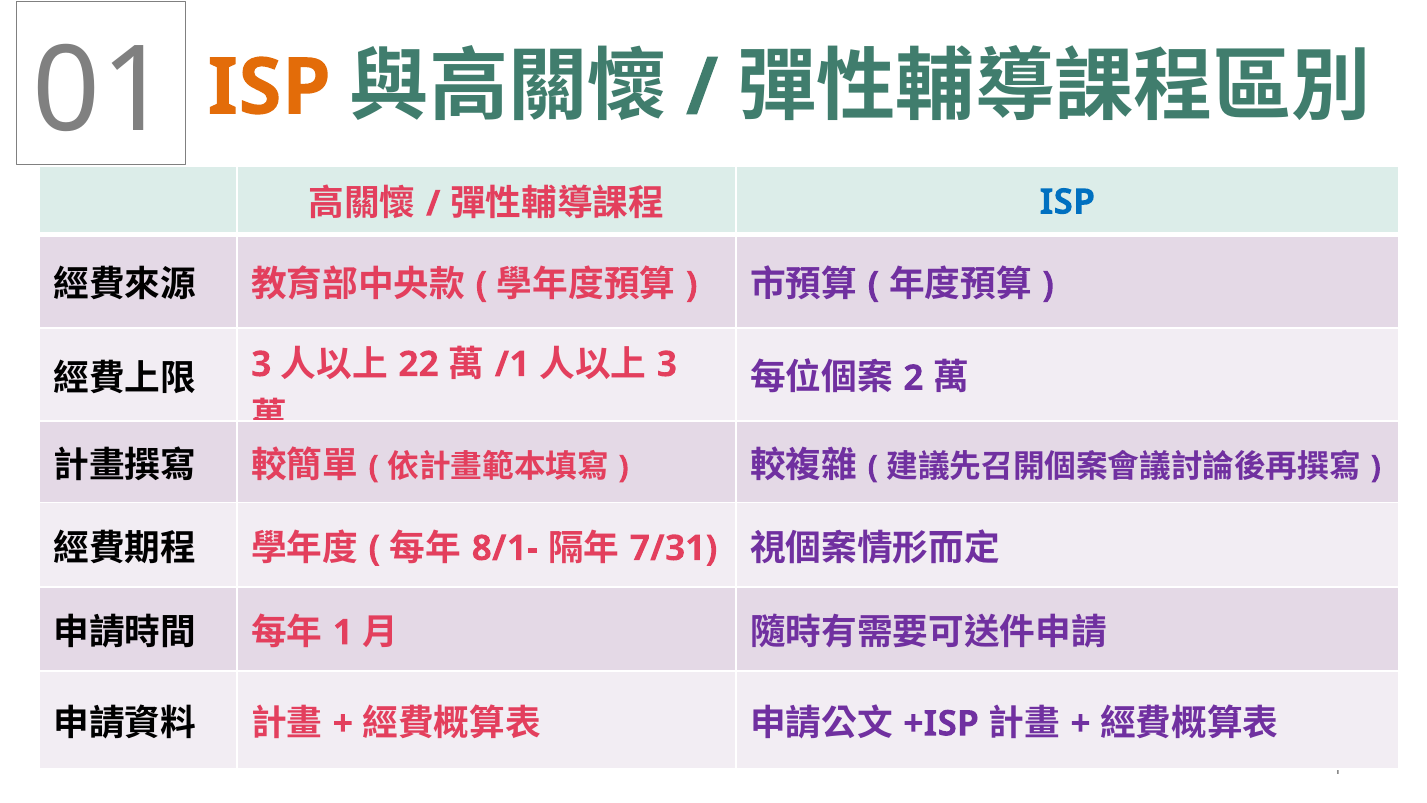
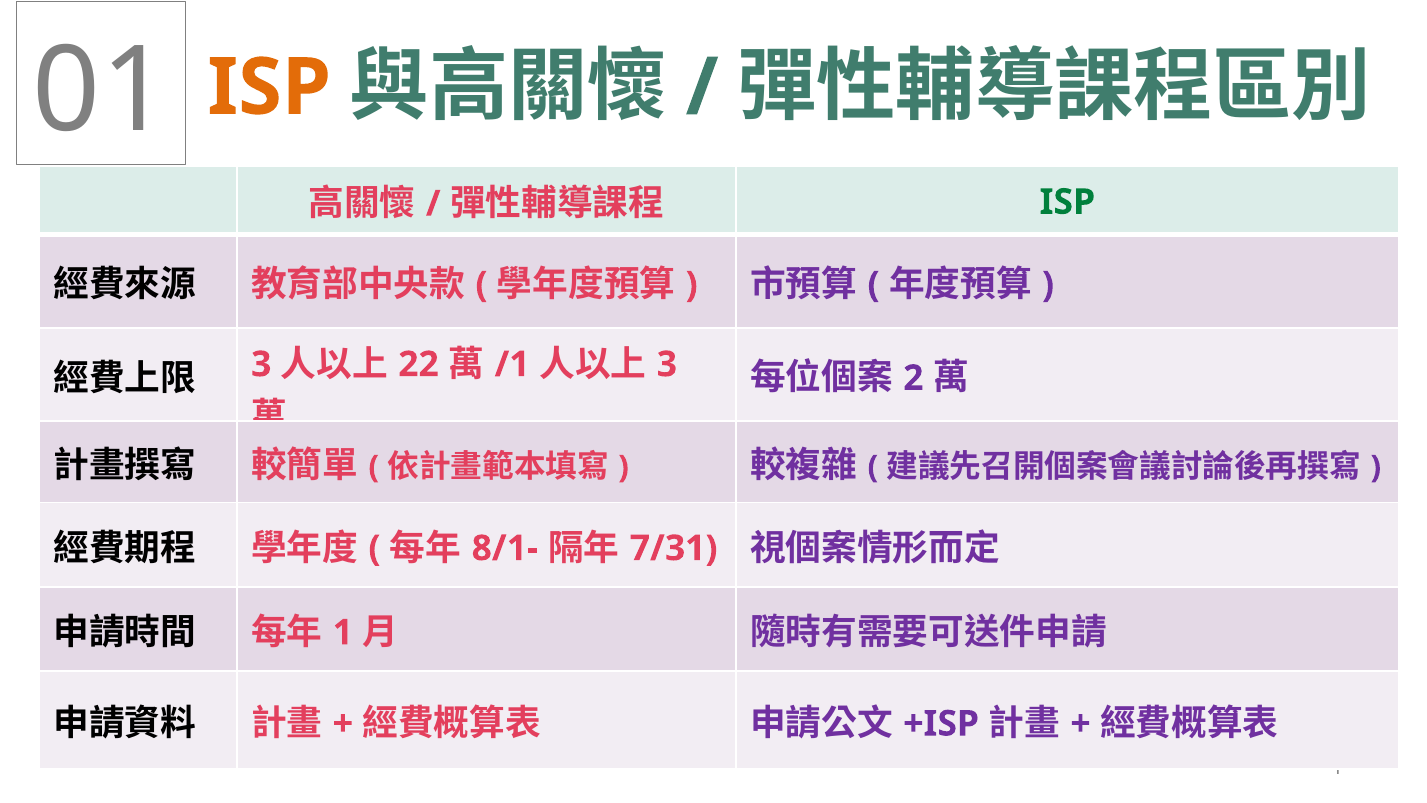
ISP at (1067, 202) colour: blue -> green
